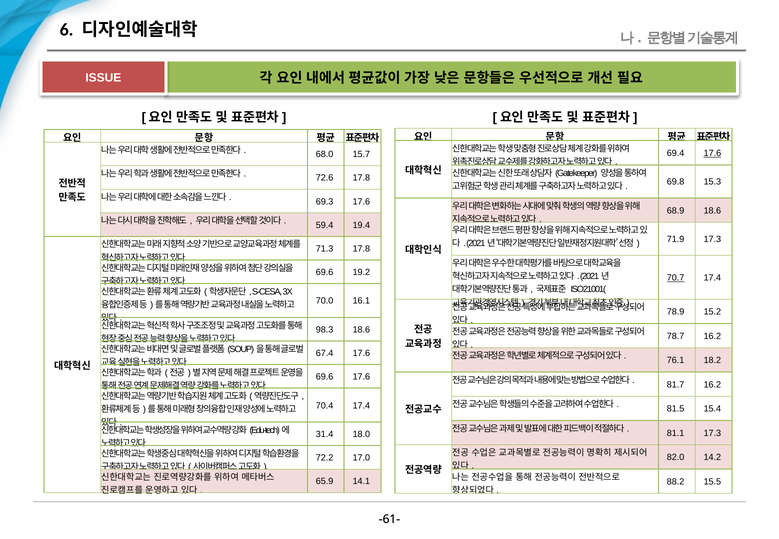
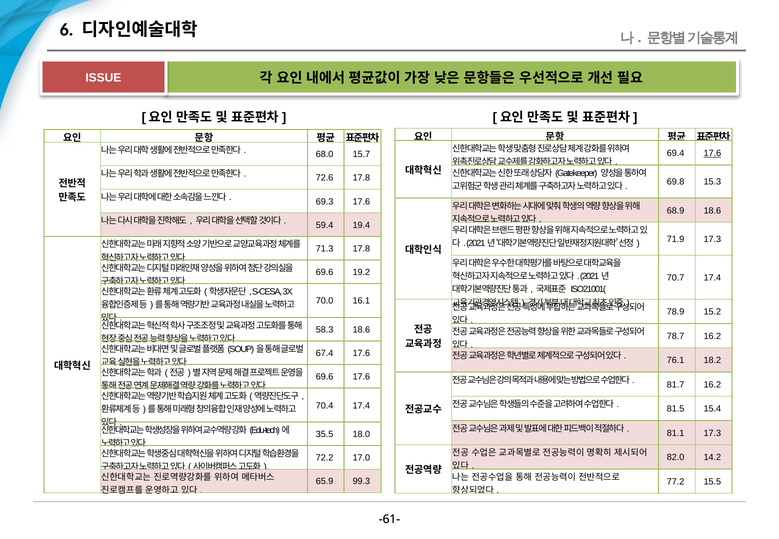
70.7 underline: present -> none
98.3: 98.3 -> 58.3
31.4: 31.4 -> 35.5
14.1: 14.1 -> 99.3
88.2: 88.2 -> 77.2
